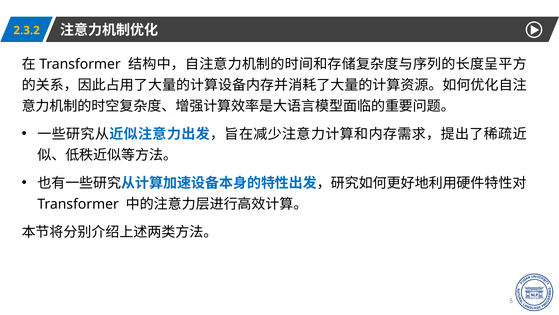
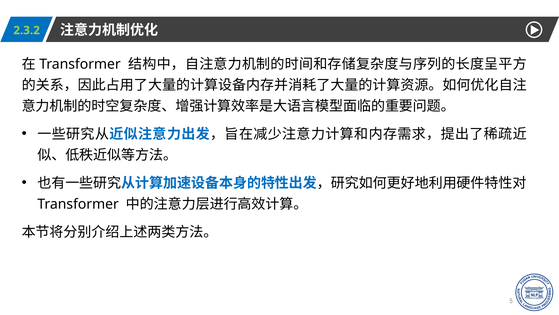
2.3.2 colour: yellow -> light green
